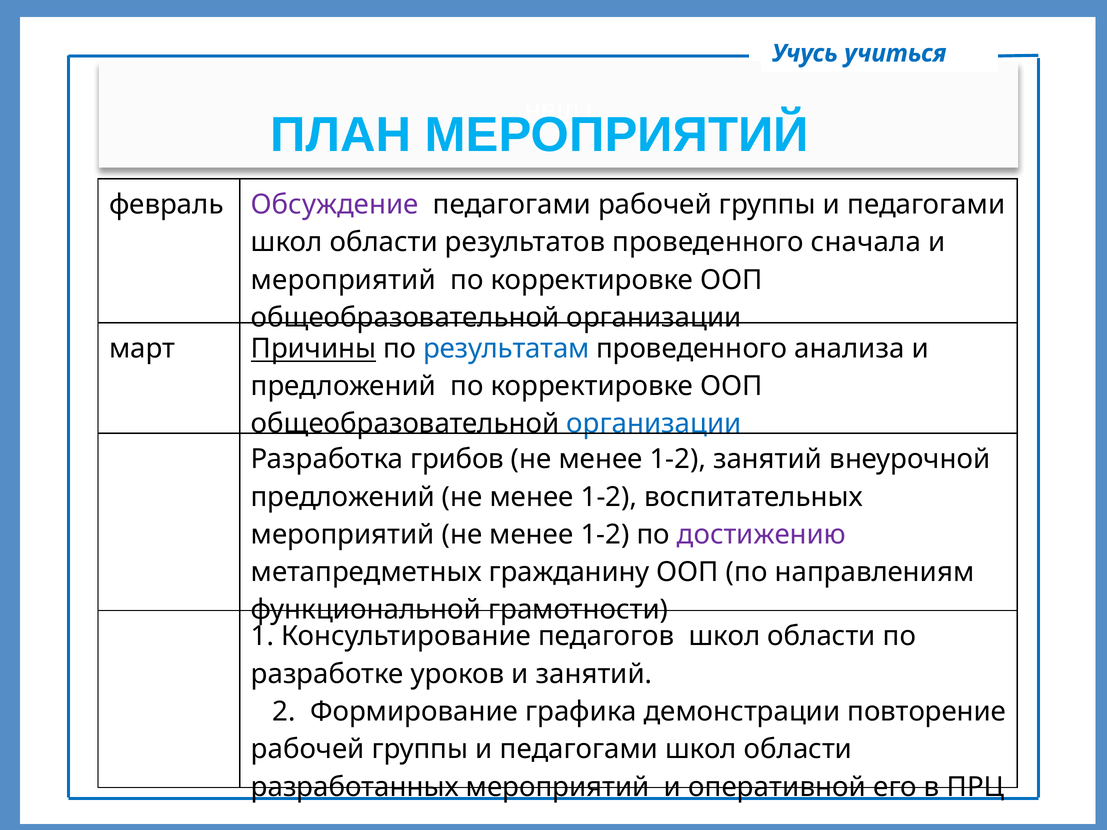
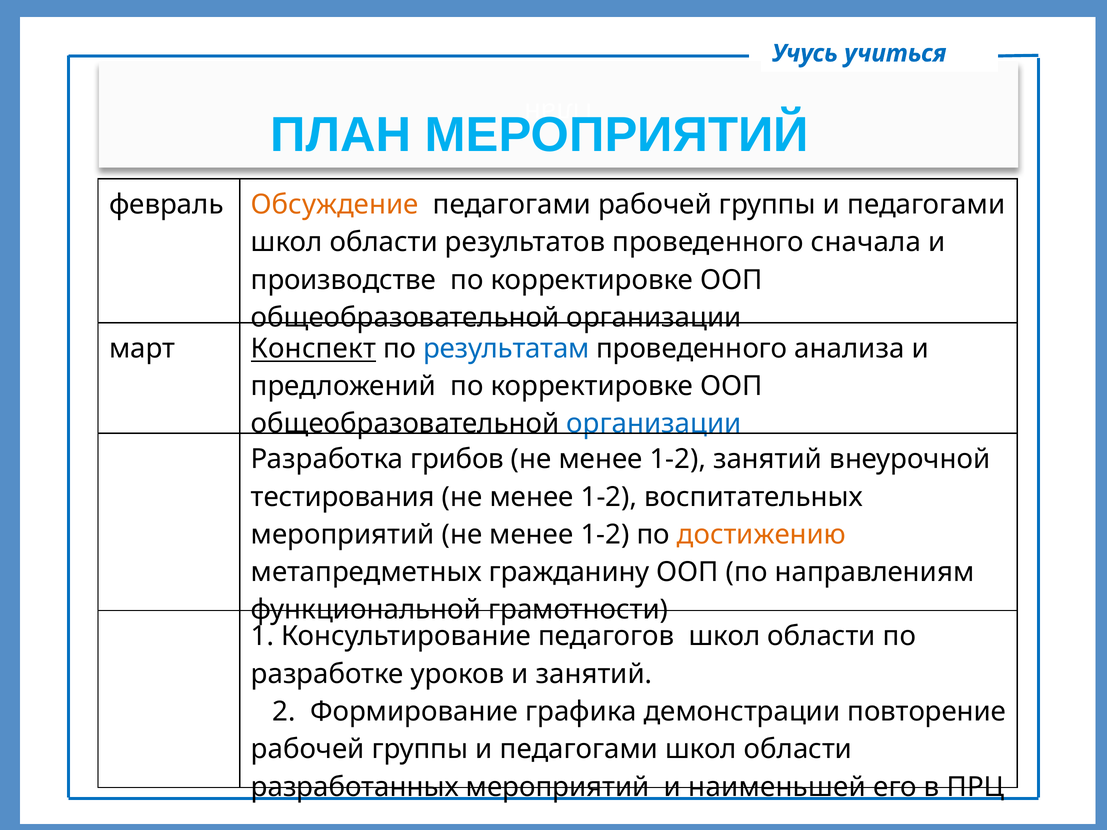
Обсуждение colour: purple -> orange
мероприятий at (343, 280): мероприятий -> производстве
Причины: Причины -> Конспект
предложений at (343, 497): предложений -> тестирования
достижению colour: purple -> orange
оперативной: оперативной -> наименьшей
